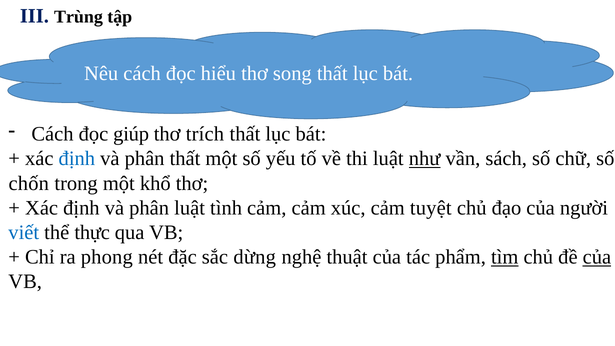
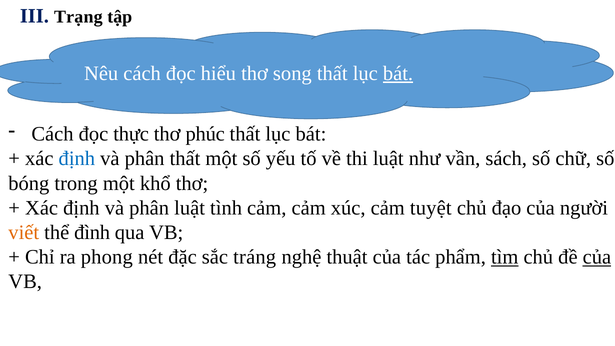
Trùng: Trùng -> Trạng
bát at (398, 73) underline: none -> present
giúp: giúp -> thực
trích: trích -> phúc
như underline: present -> none
chốn: chốn -> bóng
viết colour: blue -> orange
thực: thực -> đình
dừng: dừng -> tráng
